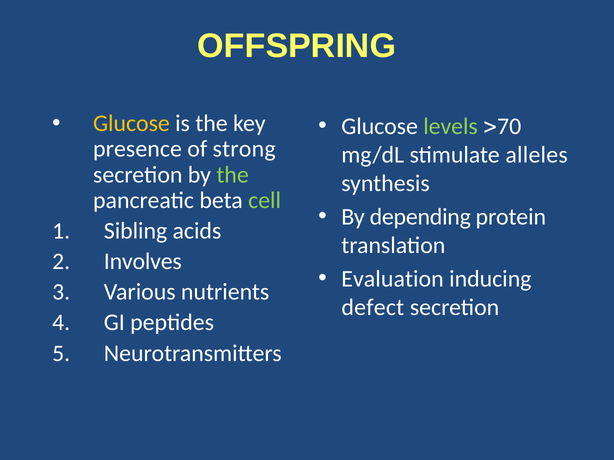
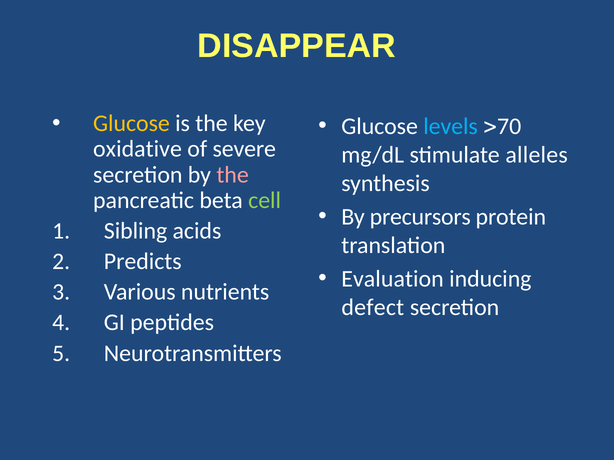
OFFSPRING: OFFSPRING -> DISAPPEAR
levels colour: light green -> light blue
presence: presence -> oxidative
strong: strong -> severe
the at (233, 175) colour: light green -> pink
depending: depending -> precursors
Involves: Involves -> Predicts
